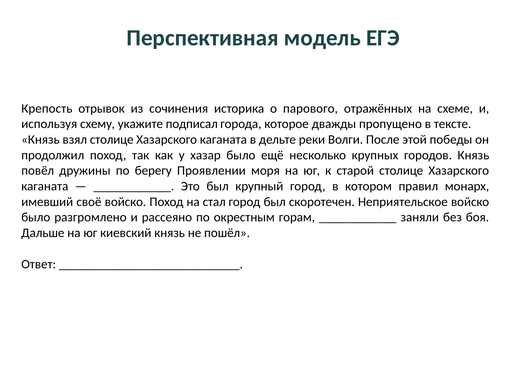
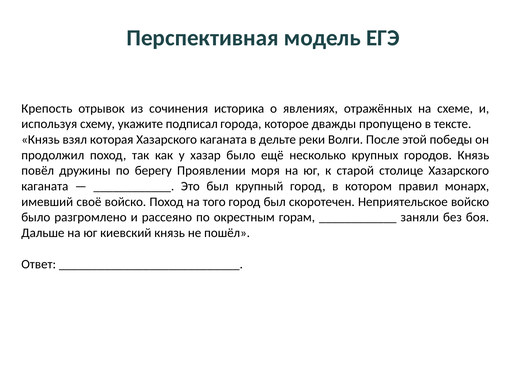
парового: парового -> явлениях
взял столице: столице -> которая
стал: стал -> того
